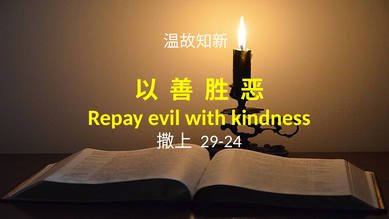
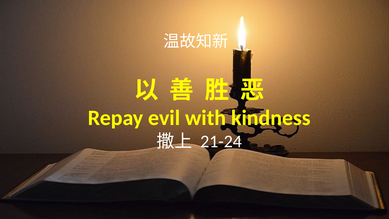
29-24: 29-24 -> 21-24
